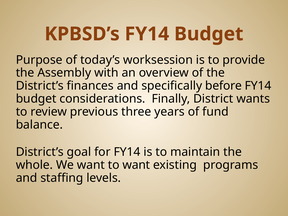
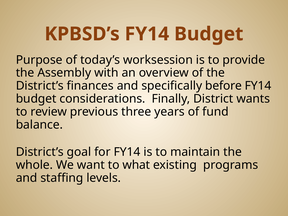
to want: want -> what
